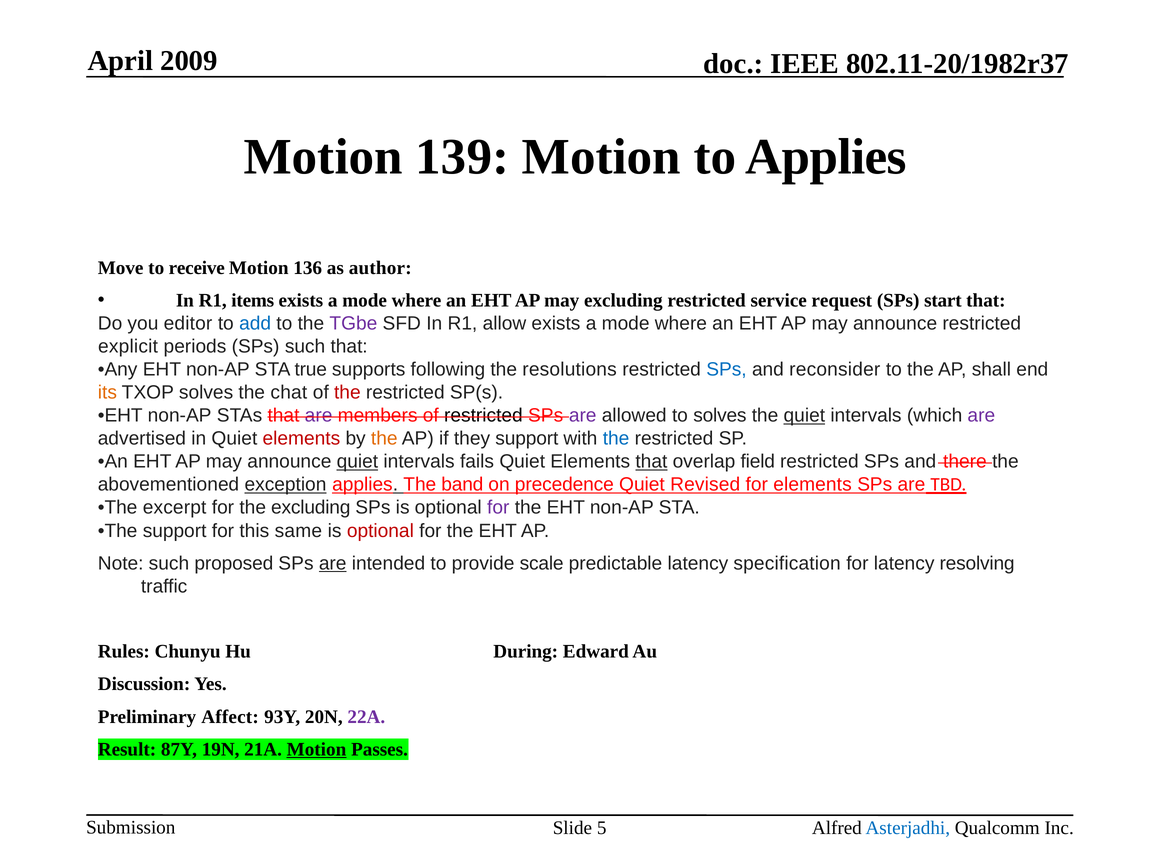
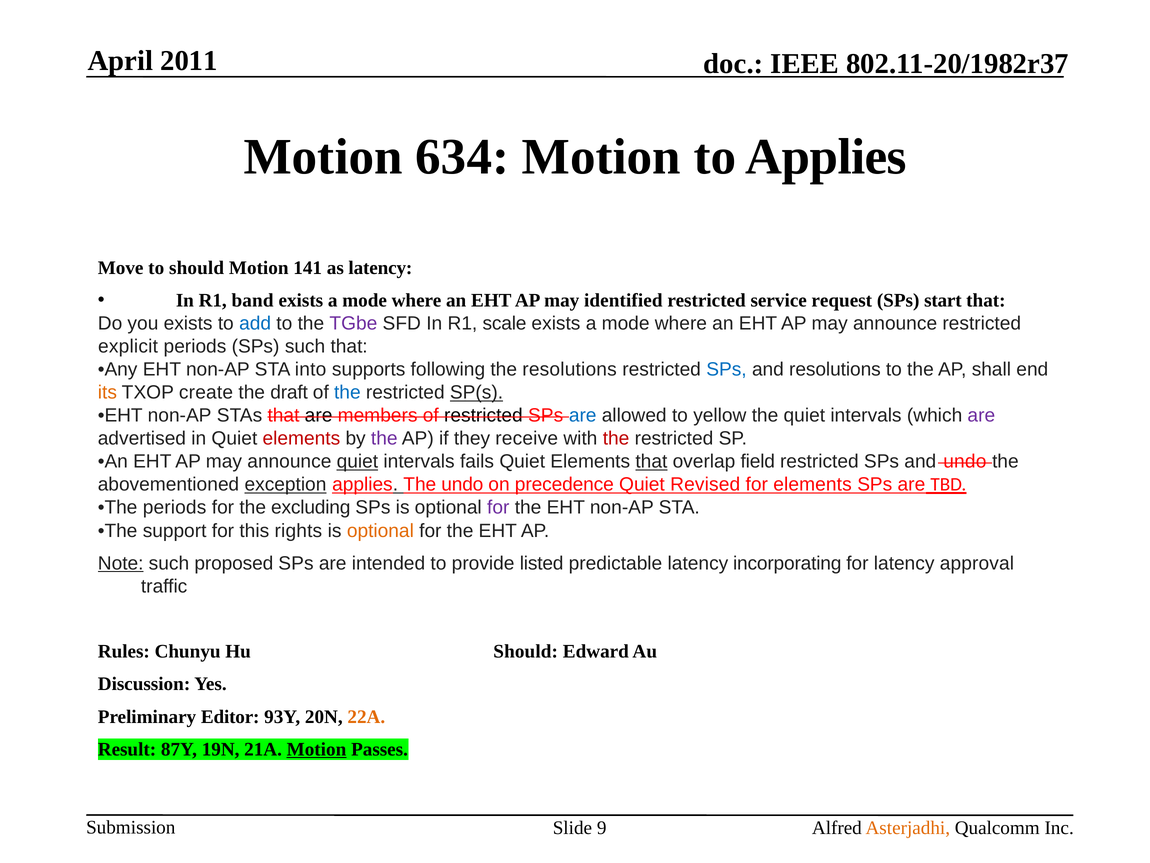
2009: 2009 -> 2011
139: 139 -> 634
to receive: receive -> should
136: 136 -> 141
as author: author -> latency
items: items -> band
may excluding: excluding -> identified
you editor: editor -> exists
allow: allow -> scale
true: true -> into
and reconsider: reconsider -> resolutions
TXOP solves: solves -> create
chat: chat -> draft
the at (347, 392) colour: red -> blue
SP(s underline: none -> present
are at (319, 415) colour: purple -> black
are at (583, 415) colour: purple -> blue
to solves: solves -> yellow
quiet at (804, 415) underline: present -> none
the at (384, 438) colour: orange -> purple
they support: support -> receive
the at (616, 438) colour: blue -> red
and there: there -> undo
The band: band -> undo
The excerpt: excerpt -> periods
same: same -> rights
optional at (380, 530) colour: red -> orange
Note underline: none -> present
are at (333, 563) underline: present -> none
scale: scale -> listed
specification: specification -> incorporating
resolving: resolving -> approval
Hu During: During -> Should
Affect: Affect -> Editor
22A colour: purple -> orange
5: 5 -> 9
Asterjadhi colour: blue -> orange
